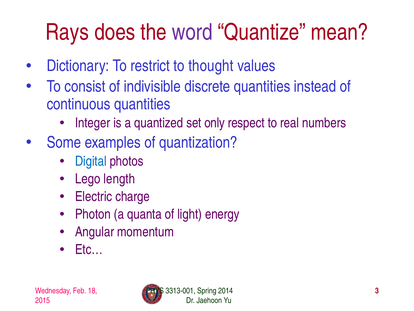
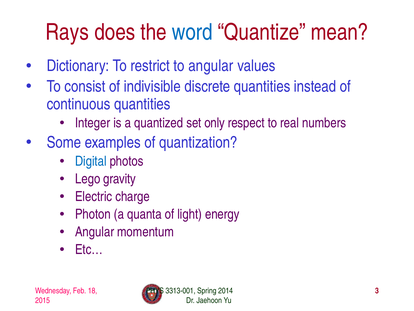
word colour: purple -> blue
to thought: thought -> angular
length: length -> gravity
